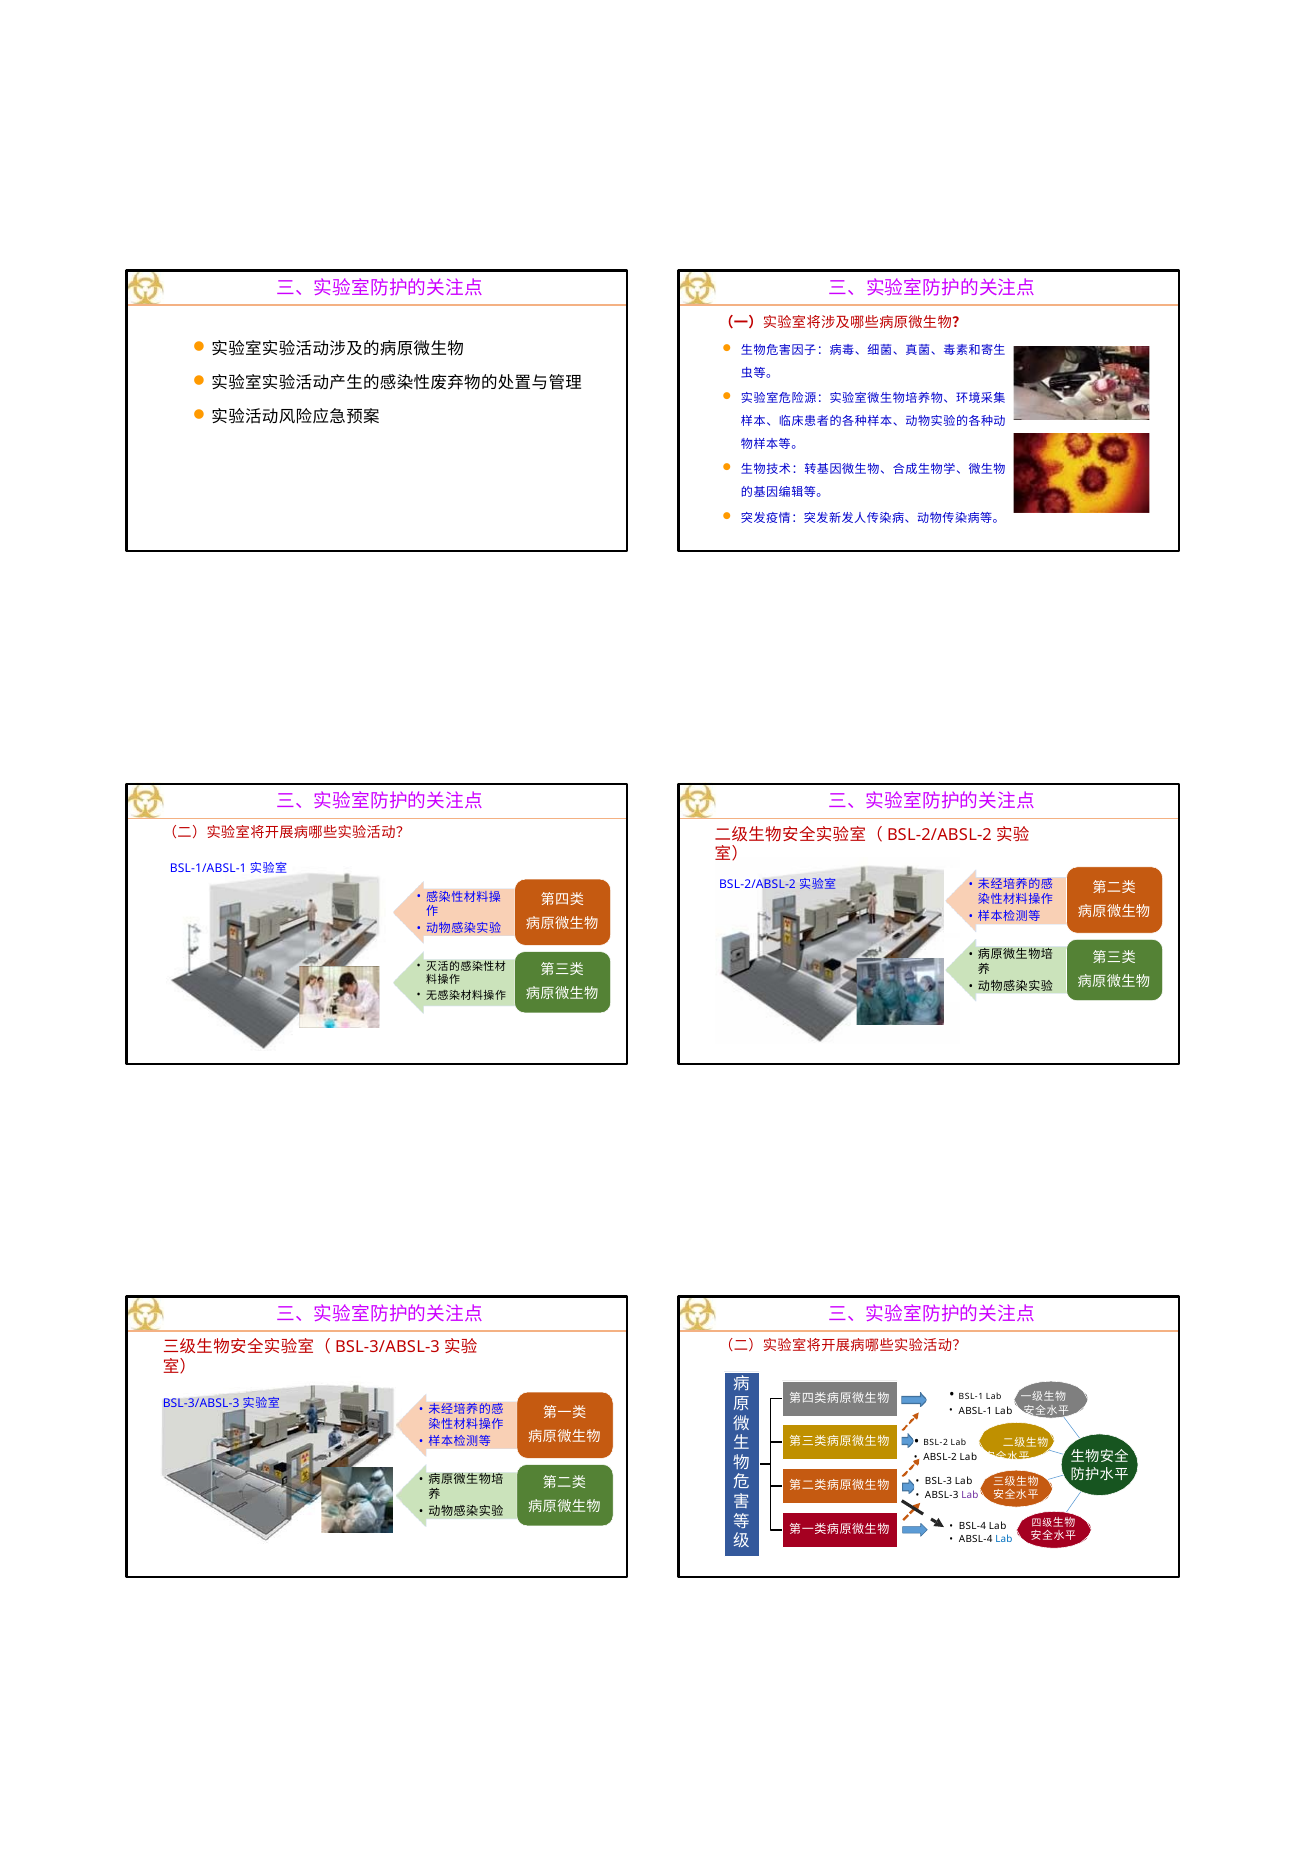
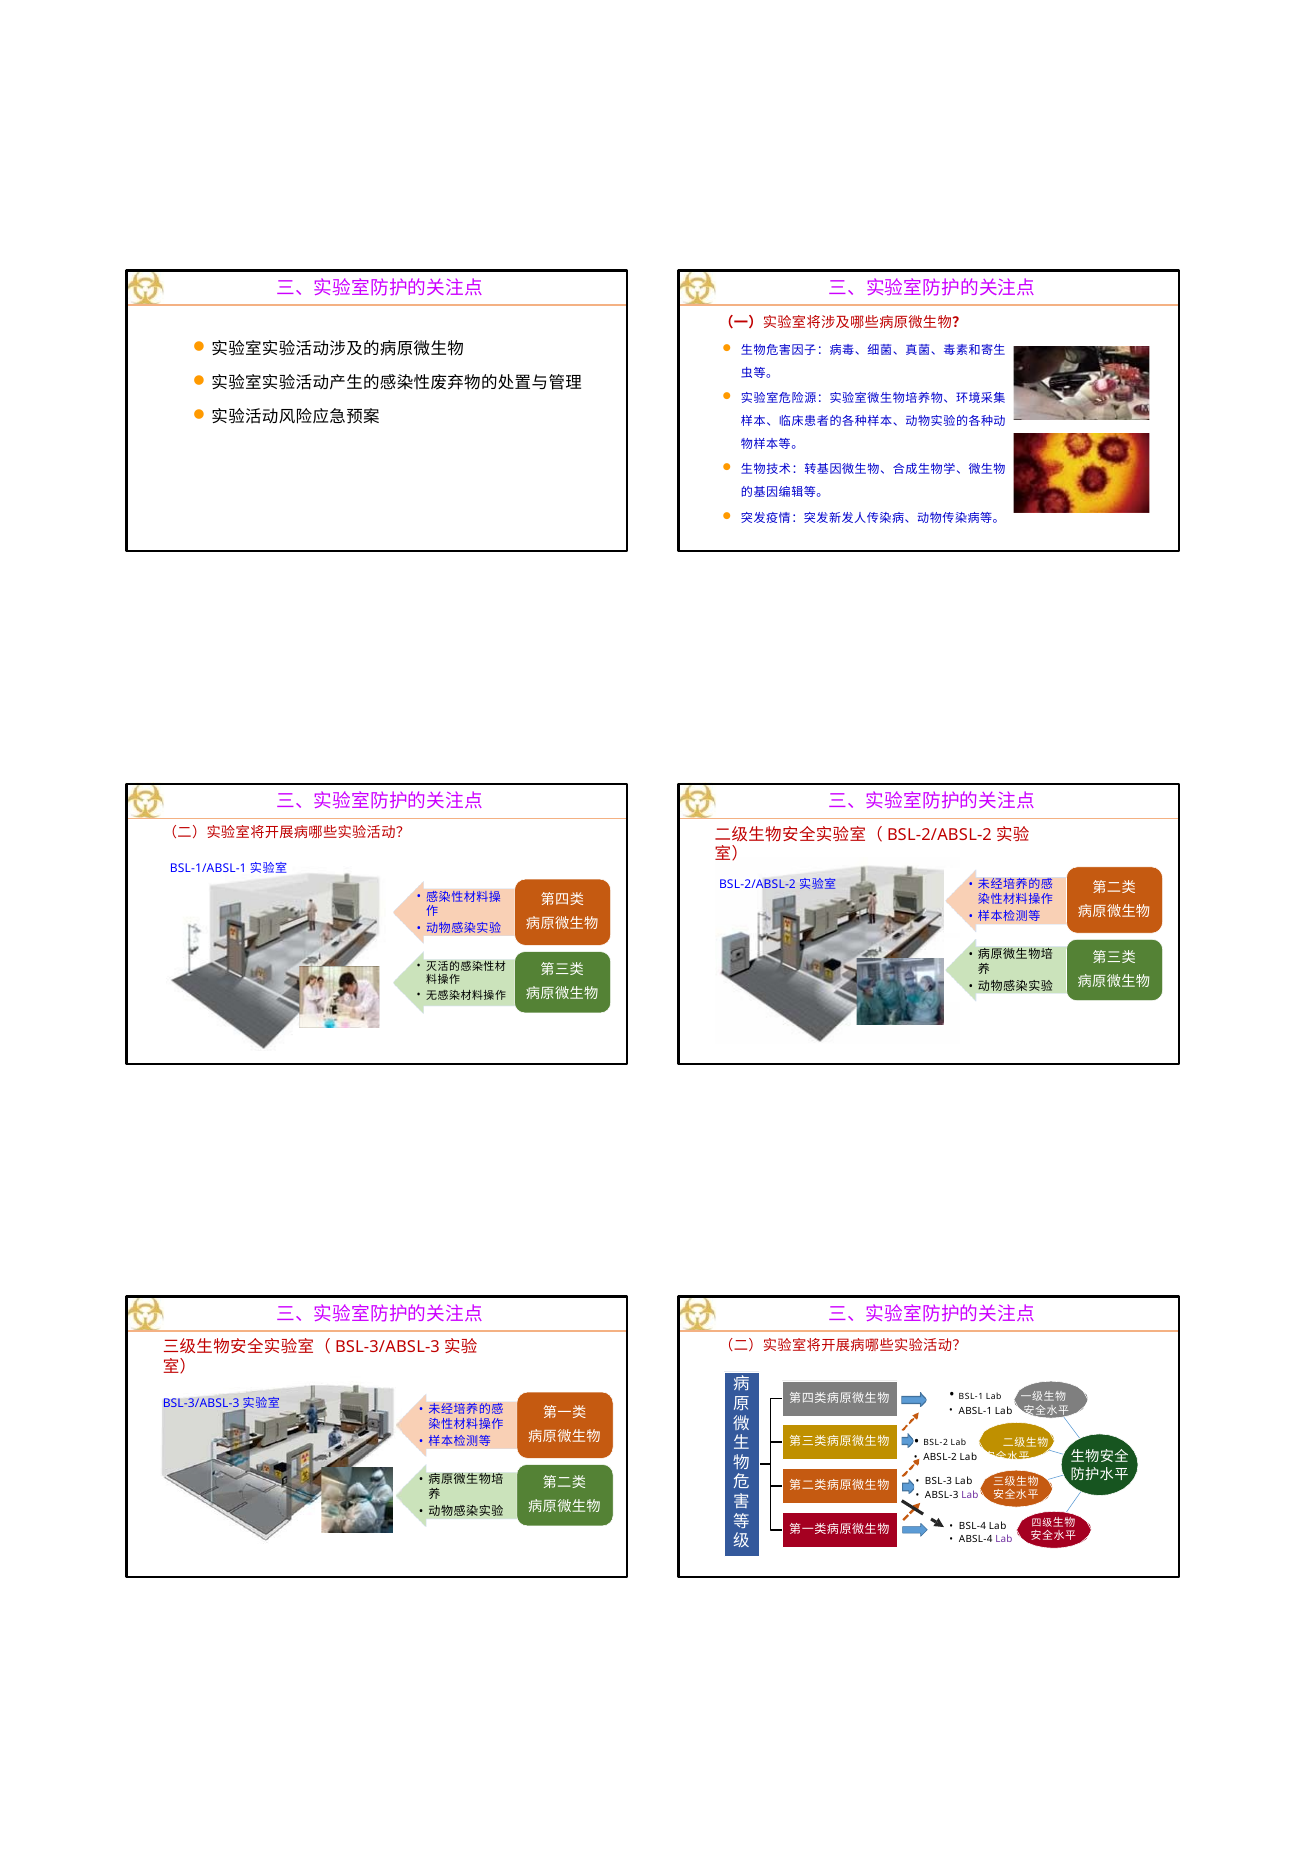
Lab at (1004, 1539) colour: blue -> purple
